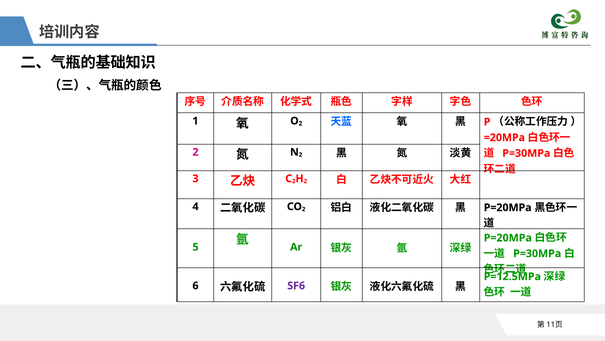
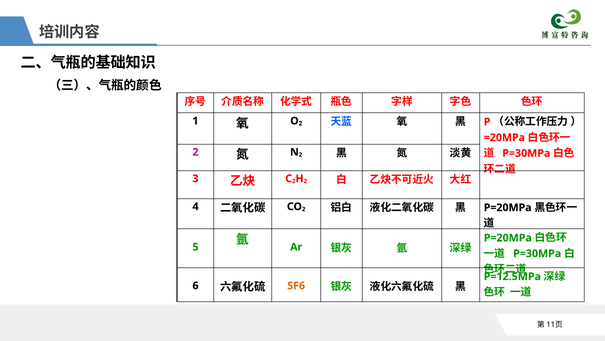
SF6 colour: purple -> orange
